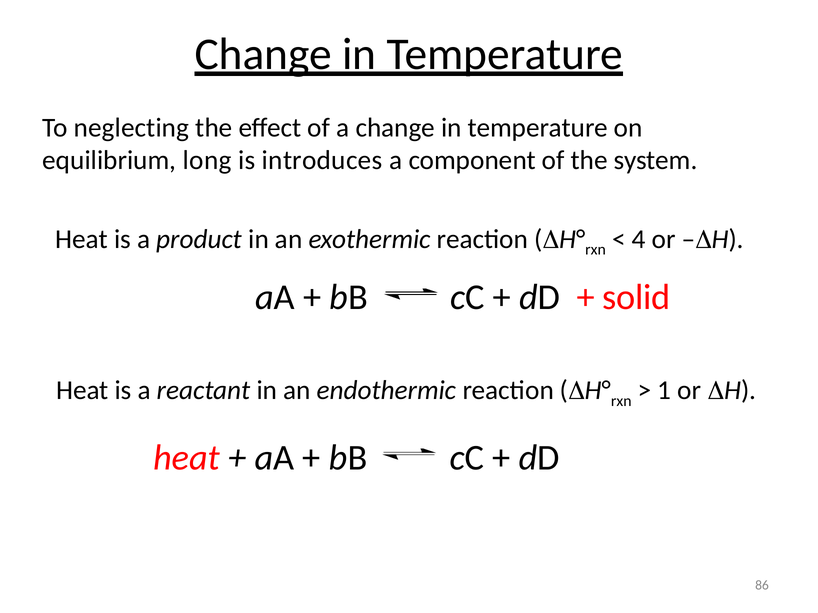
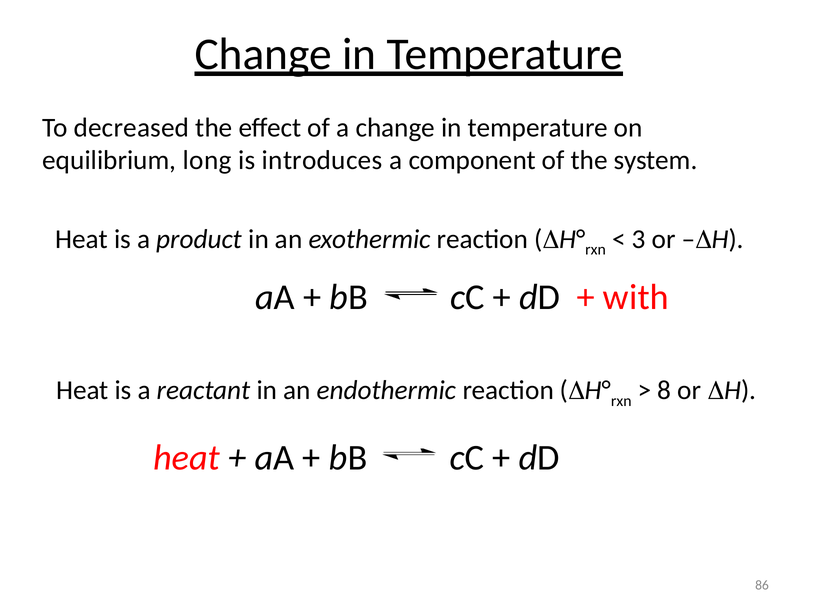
neglecting: neglecting -> decreased
4: 4 -> 3
solid: solid -> with
1: 1 -> 8
